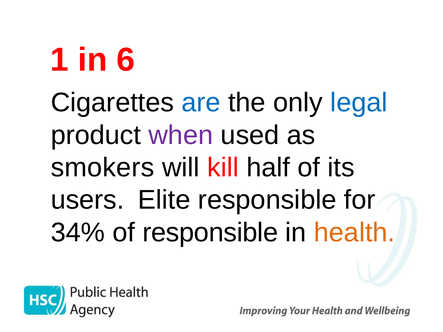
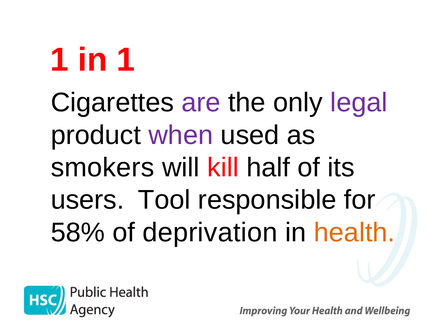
in 6: 6 -> 1
are colour: blue -> purple
legal colour: blue -> purple
Elite: Elite -> Tool
34%: 34% -> 58%
of responsible: responsible -> deprivation
